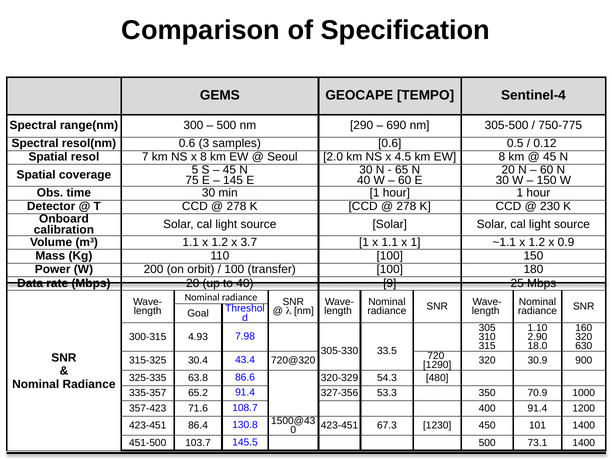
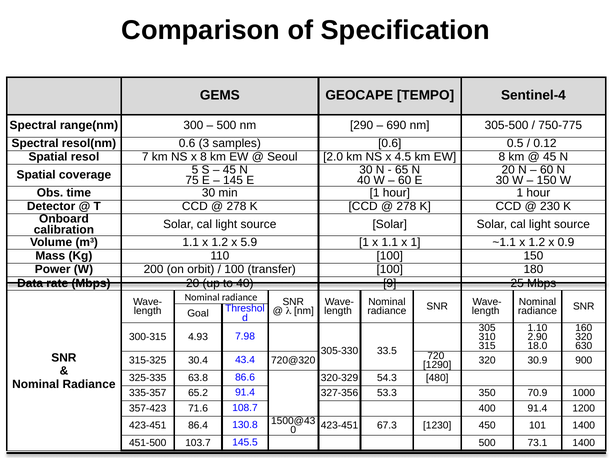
3.7: 3.7 -> 5.9
